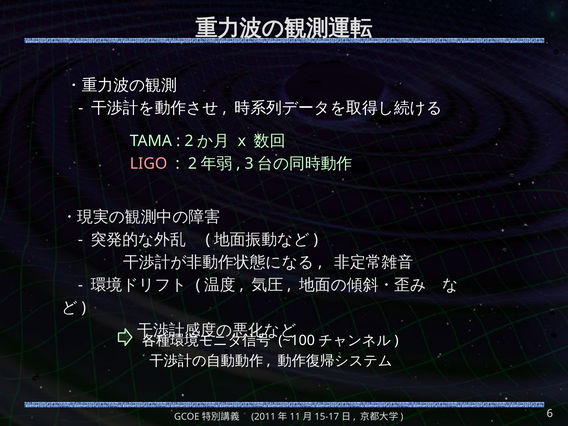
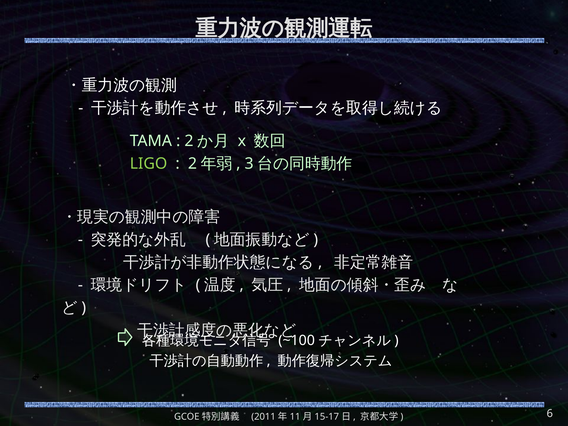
LIGO colour: pink -> light green
